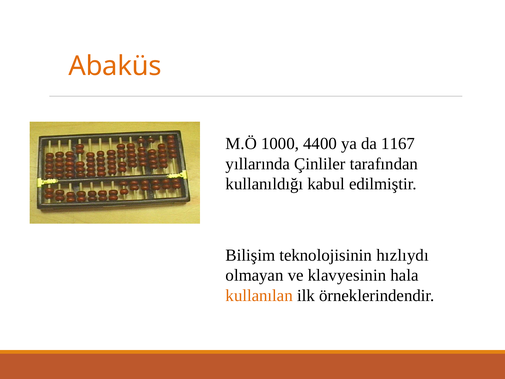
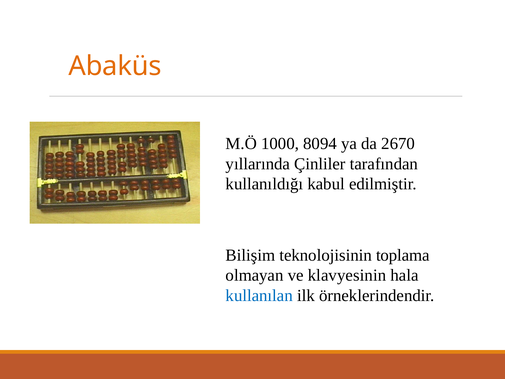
4400: 4400 -> 8094
1167: 1167 -> 2670
hızlıydı: hızlıydı -> toplama
kullanılan colour: orange -> blue
